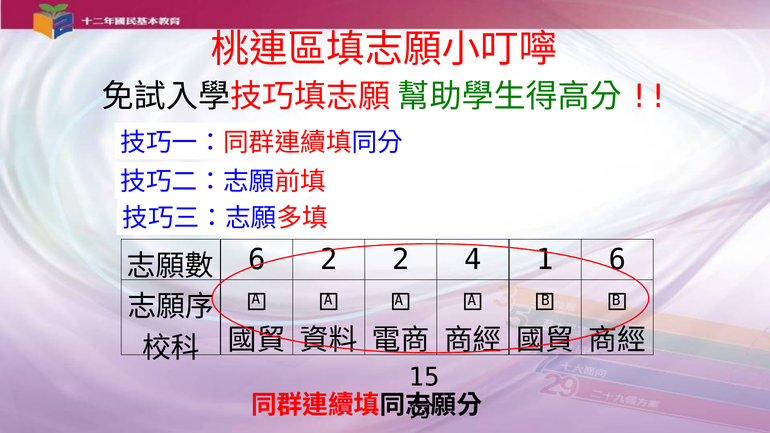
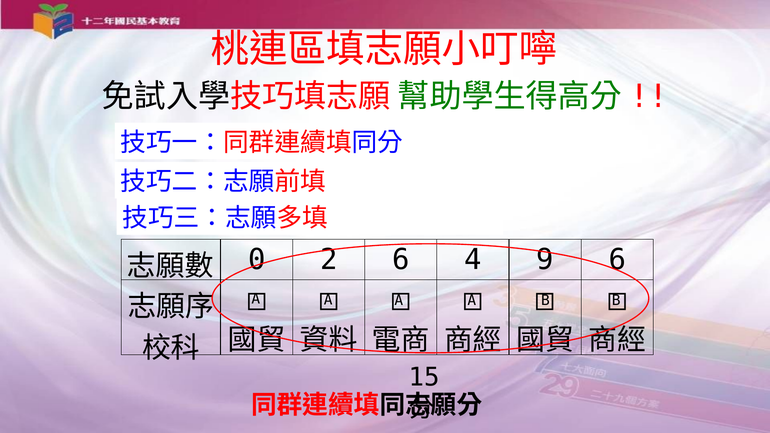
6 at (257, 260): 6 -> 0
2 2: 2 -> 6
1: 1 -> 9
